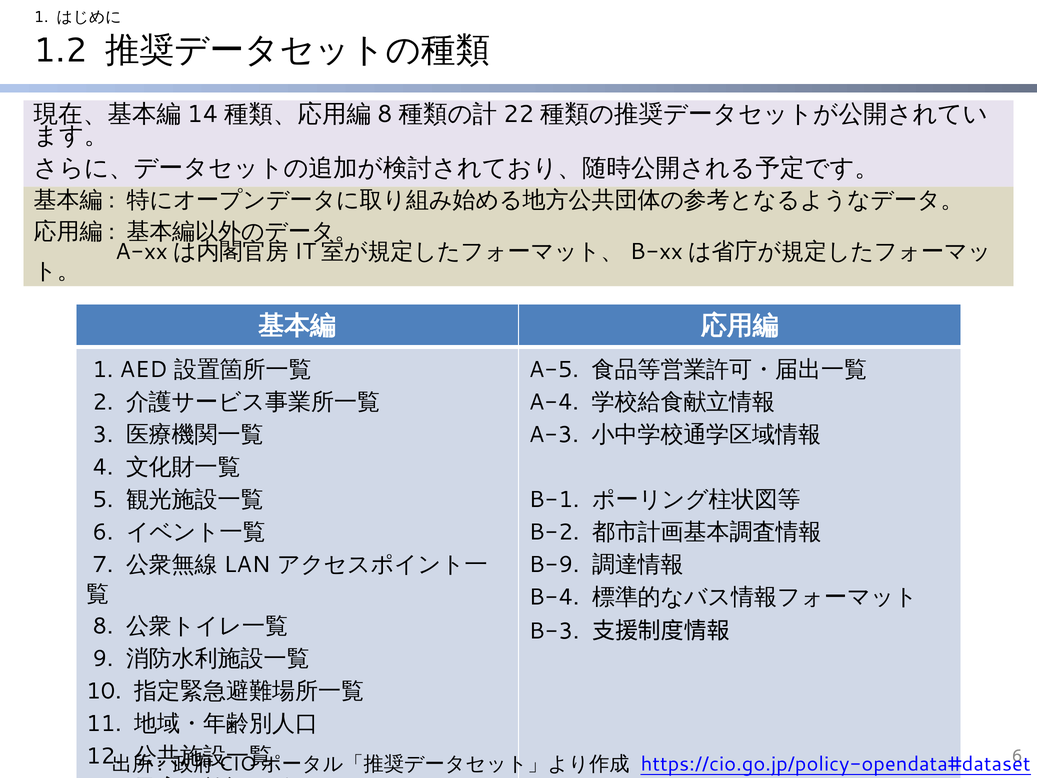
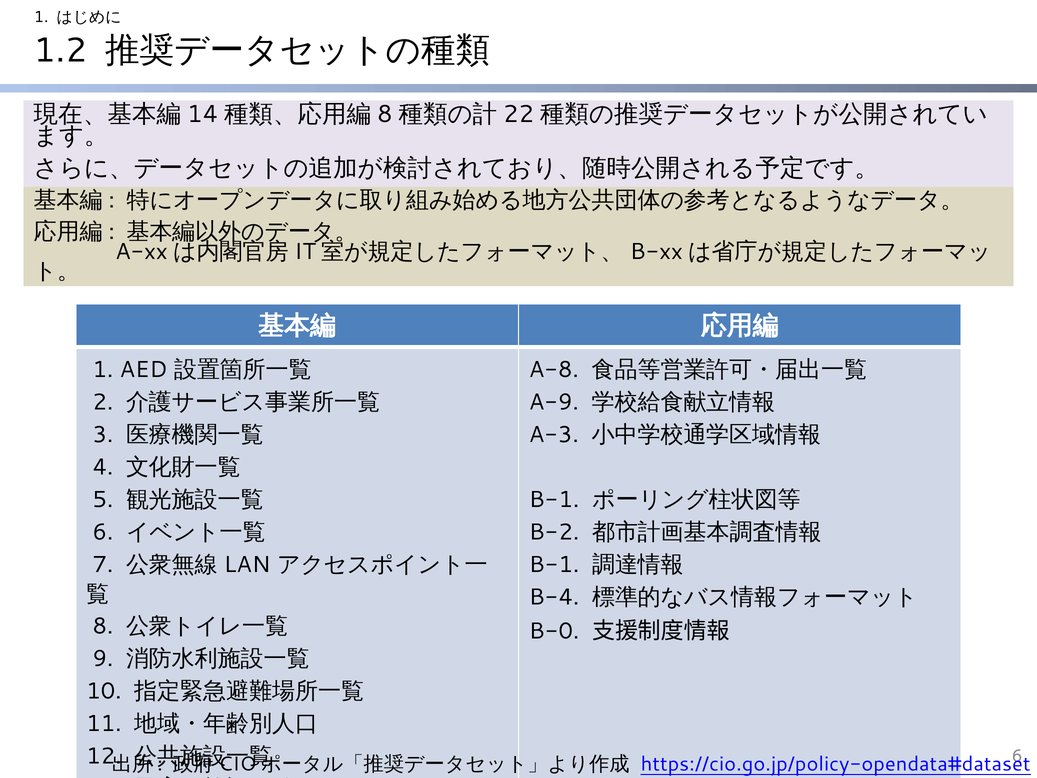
A-5: A-5 -> A-8
A-4: A-4 -> A-9
B-9 at (554, 564): B-9 -> B-1
B-3: B-3 -> B-0
